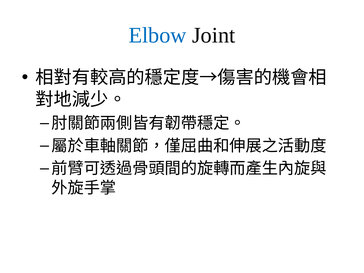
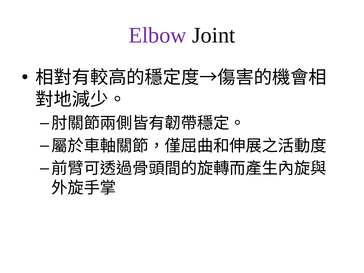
Elbow colour: blue -> purple
